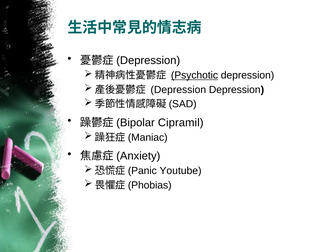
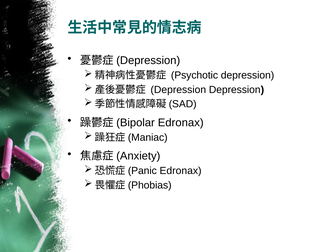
Psychotic underline: present -> none
Cipramil at (181, 122): Cipramil -> Edronax
Youtube at (181, 170): Youtube -> Edronax
